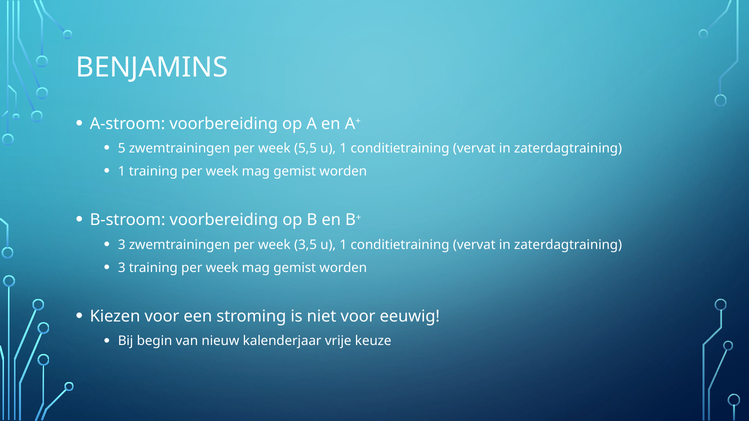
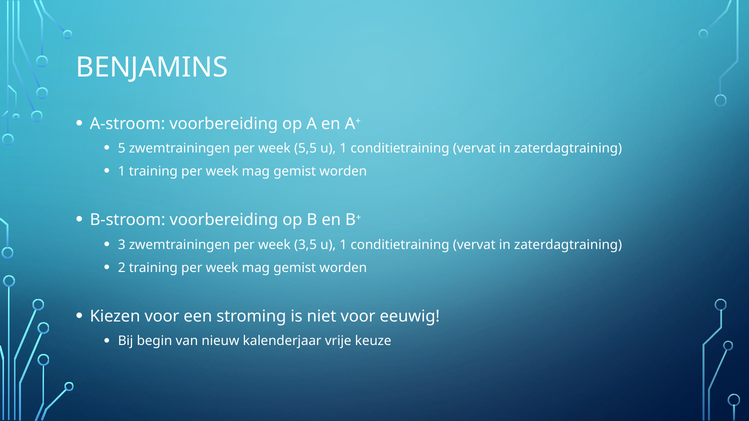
3 at (122, 268): 3 -> 2
